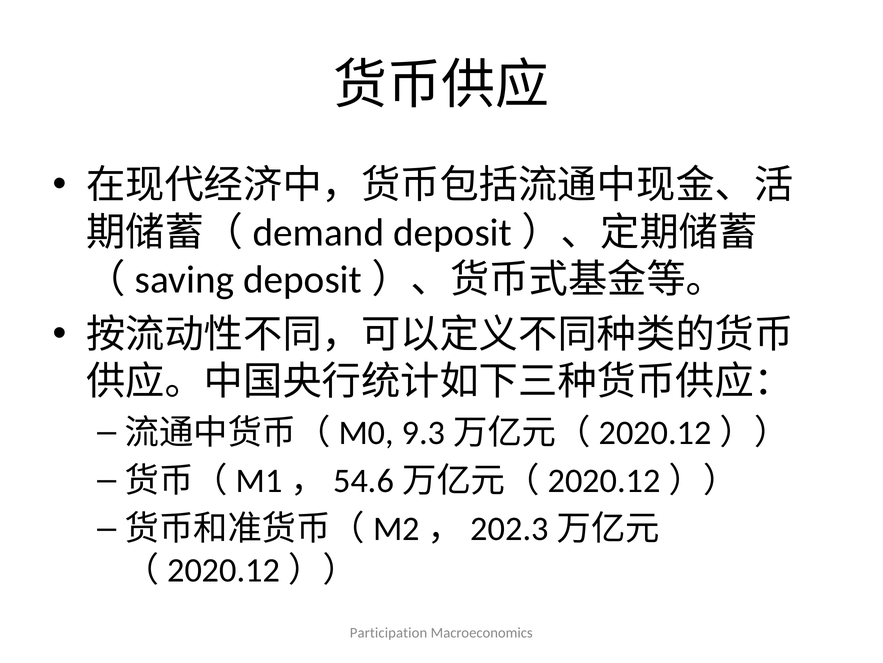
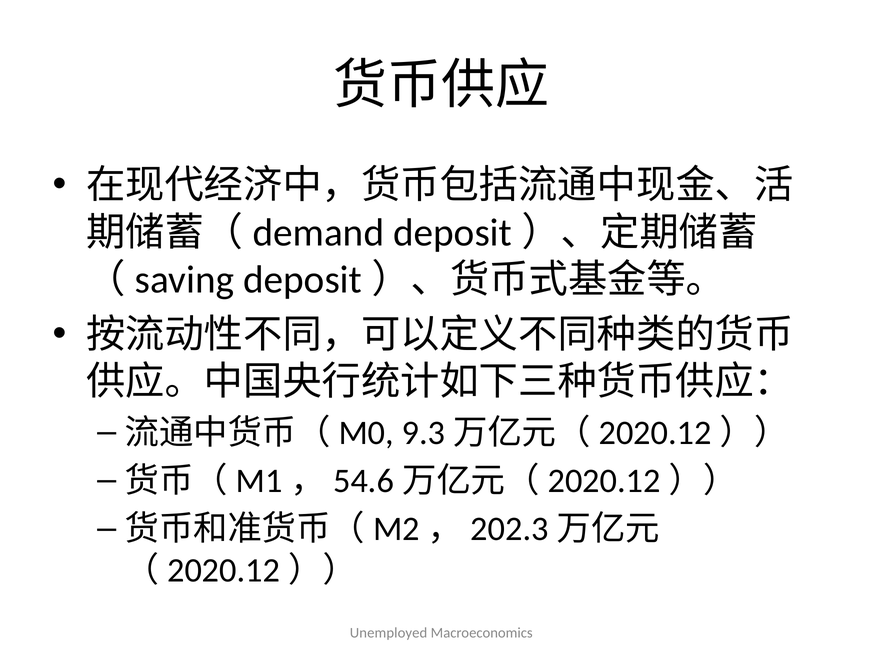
Participation: Participation -> Unemployed
